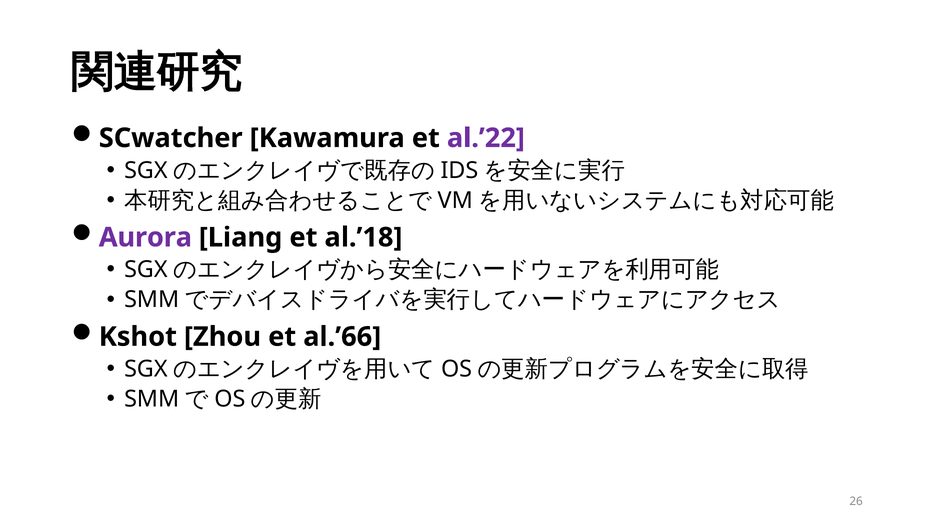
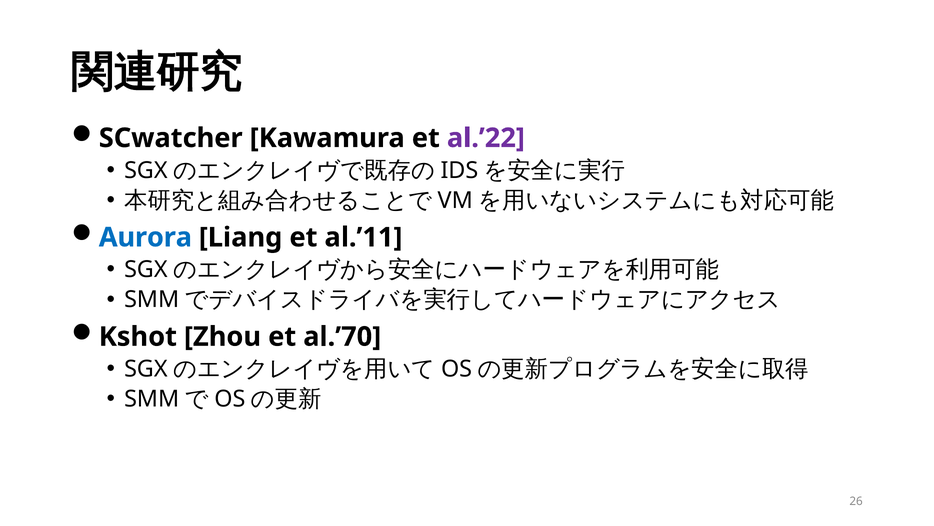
Aurora colour: purple -> blue
al.’18: al.’18 -> al.’11
al.’66: al.’66 -> al.’70
